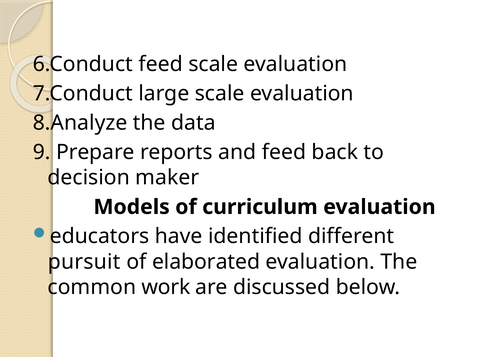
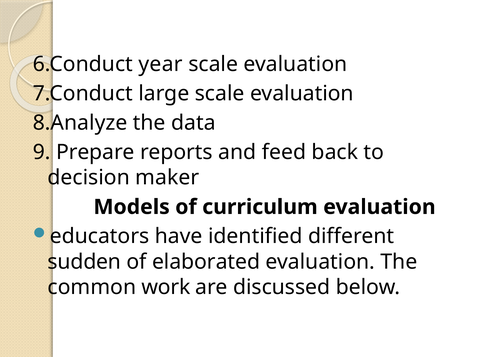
6.Conduct feed: feed -> year
pursuit: pursuit -> sudden
